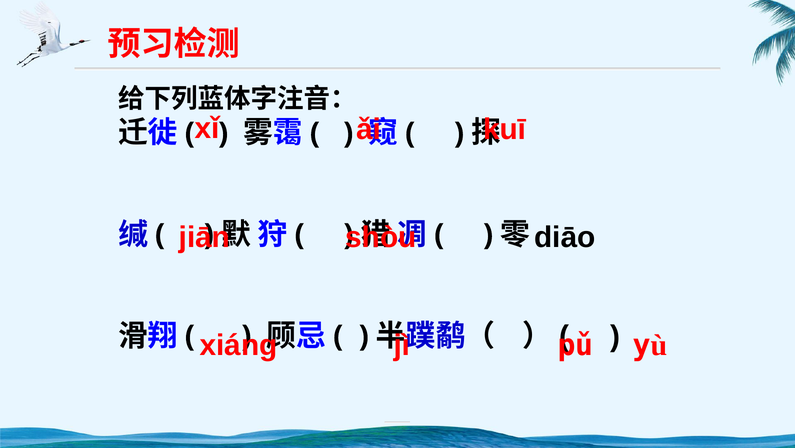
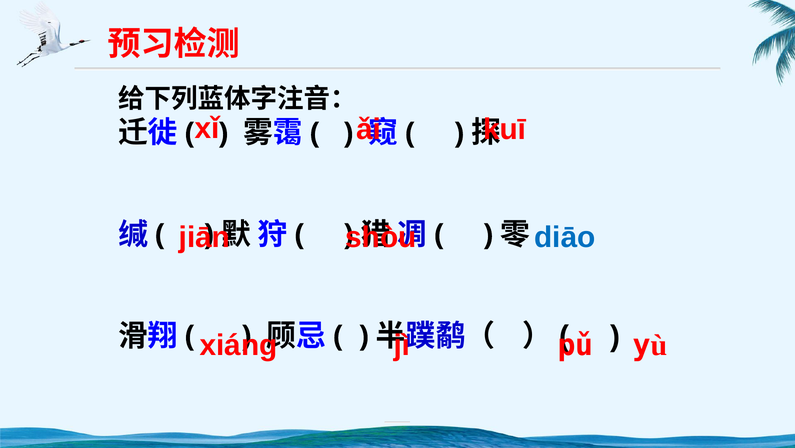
diāo colour: black -> blue
